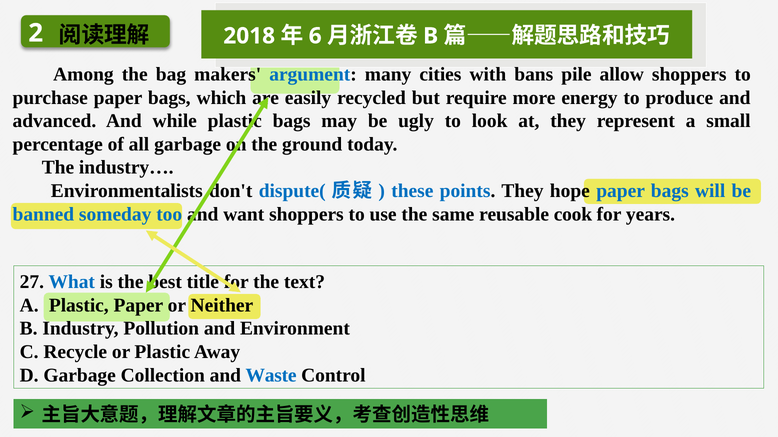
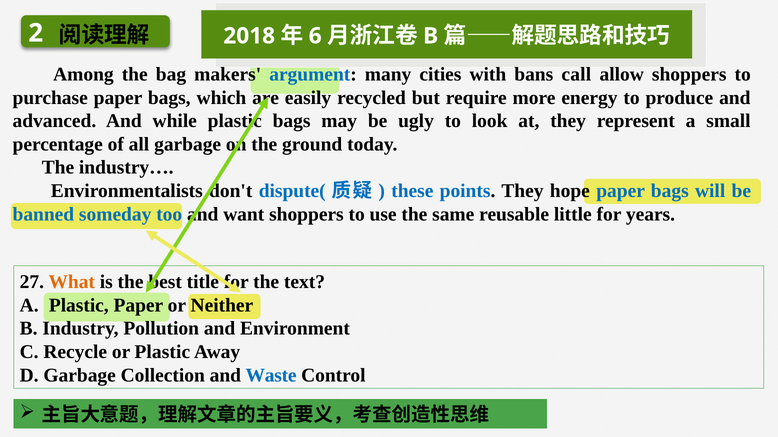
pile: pile -> call
cook: cook -> little
What colour: blue -> orange
